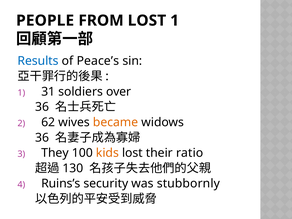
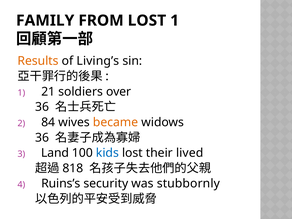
PEOPLE: PEOPLE -> FAMILY
Results colour: blue -> orange
Peace’s: Peace’s -> Living’s
31: 31 -> 21
62: 62 -> 84
They: They -> Land
kids colour: orange -> blue
ratio: ratio -> lived
130: 130 -> 818
